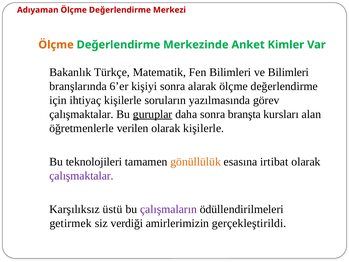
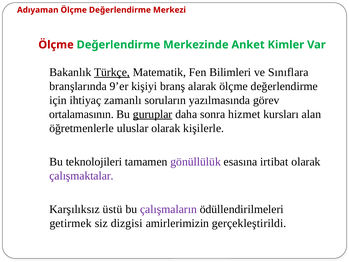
Ölçme at (56, 45) colour: orange -> red
Türkçe underline: none -> present
ve Bilimleri: Bilimleri -> Sınıflara
6’er: 6’er -> 9’er
kişiyi sonra: sonra -> branş
ihtiyaç kişilerle: kişilerle -> zamanlı
çalışmaktalar at (81, 114): çalışmaktalar -> ortalamasının
branşta: branşta -> hizmet
verilen: verilen -> uluslar
gönüllülük colour: orange -> purple
verdiği: verdiği -> dizgisi
